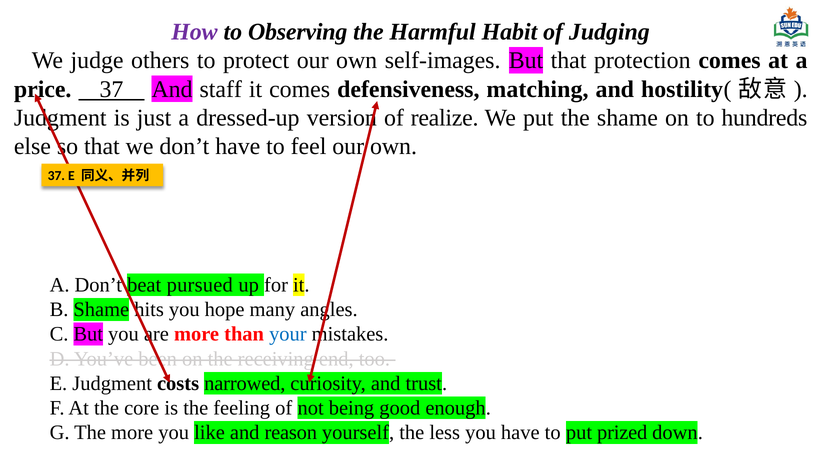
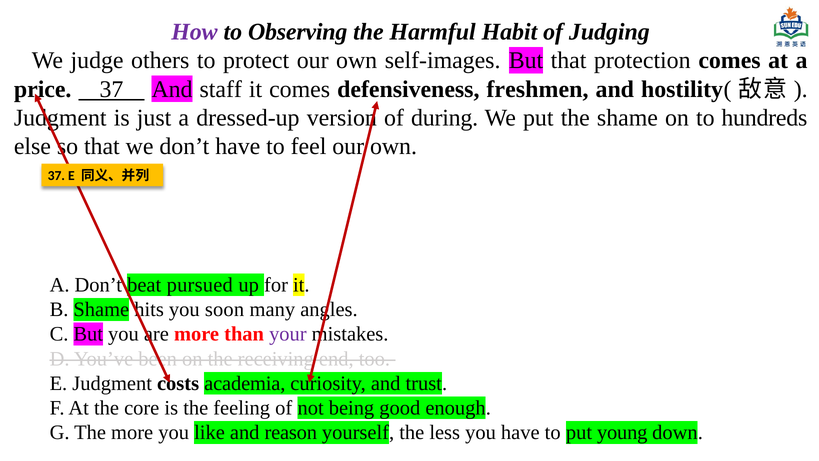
matching: matching -> freshmen
realize: realize -> during
hope: hope -> soon
your colour: blue -> purple
narrowed: narrowed -> academia
prized: prized -> young
